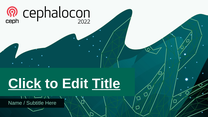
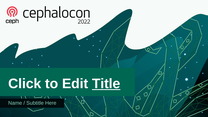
Click underline: present -> none
